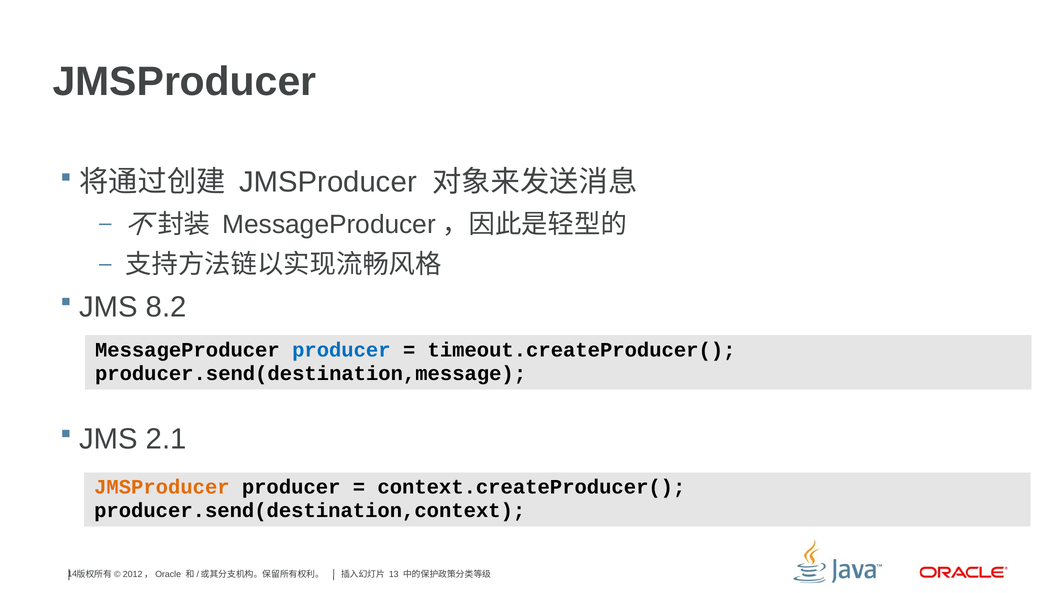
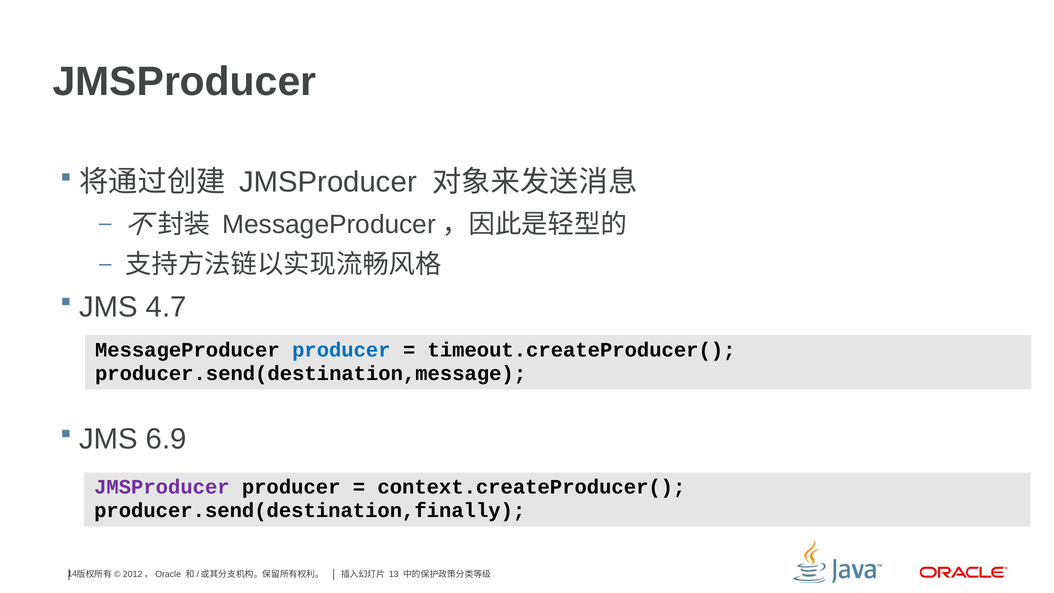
8.2: 8.2 -> 4.7
2.1: 2.1 -> 6.9
JMSProducer at (162, 487) colour: orange -> purple
producer.send(destination,context: producer.send(destination,context -> producer.send(destination,finally
